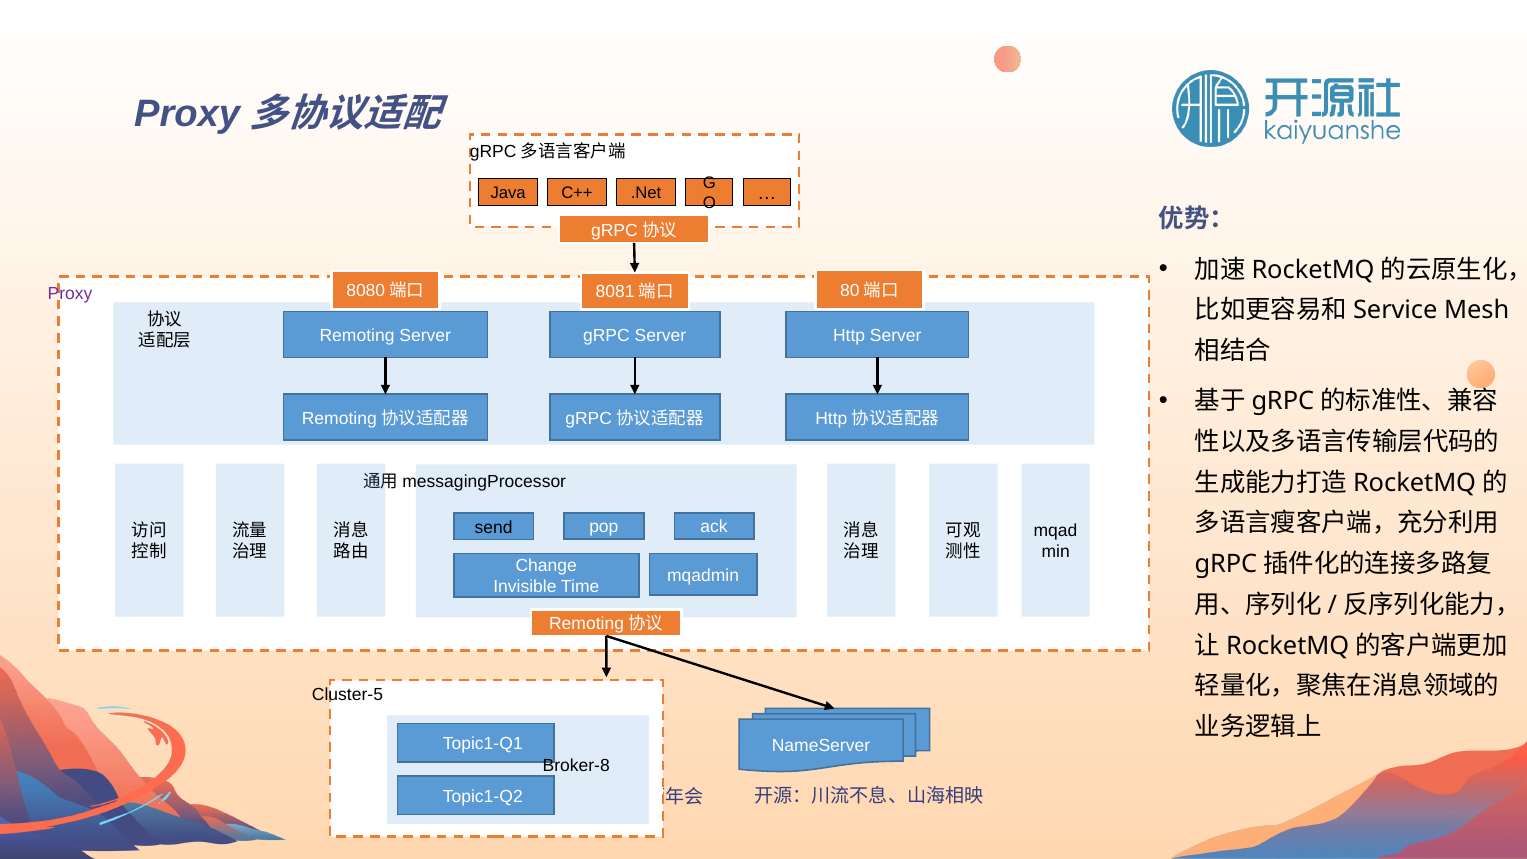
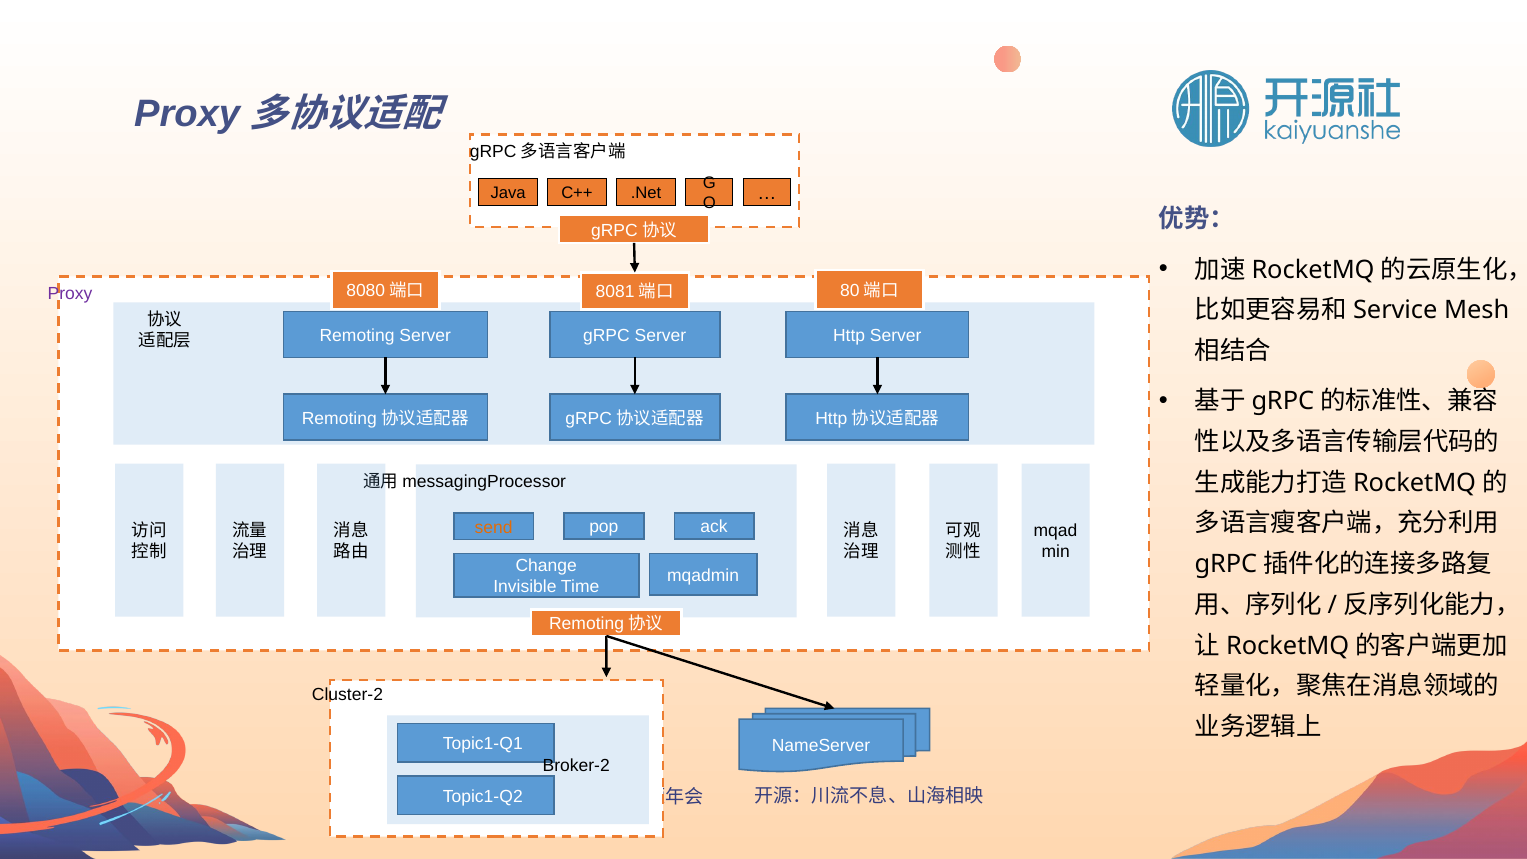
send colour: black -> orange
Cluster-5: Cluster-5 -> Cluster-2
Broker-8: Broker-8 -> Broker-2
